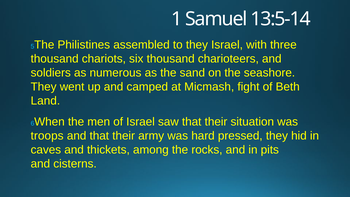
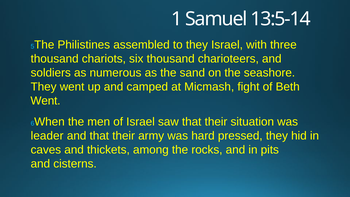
Land at (45, 101): Land -> Went
troops: troops -> leader
